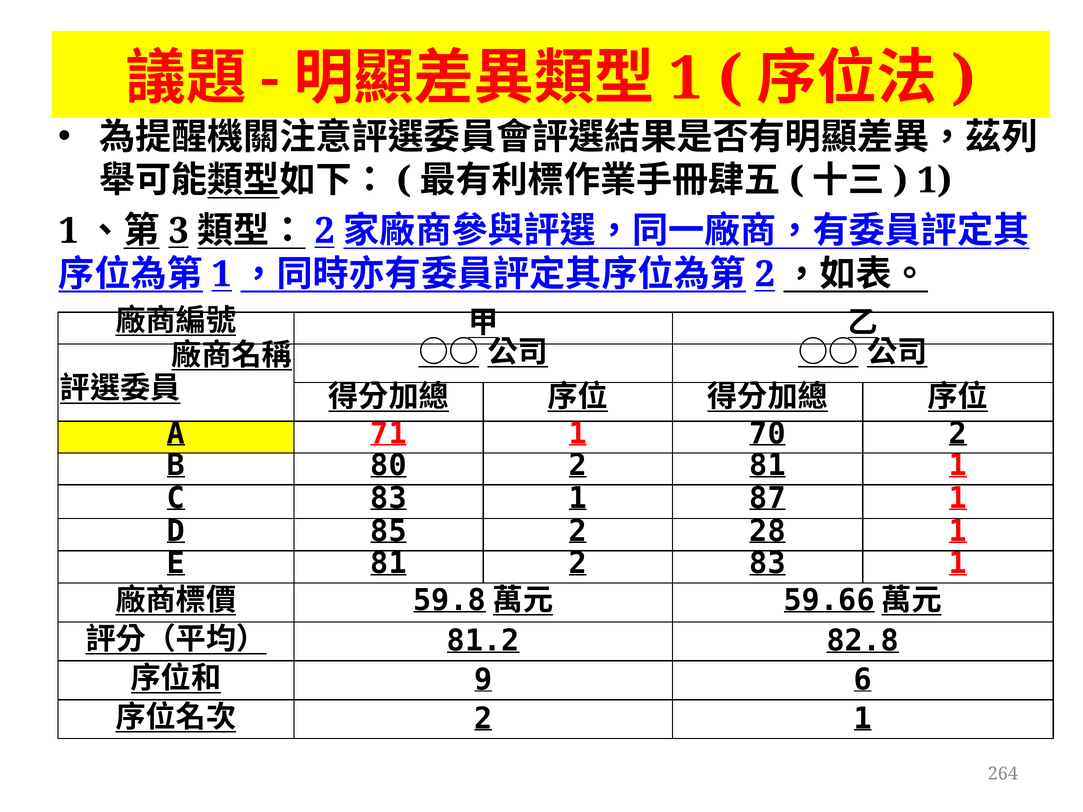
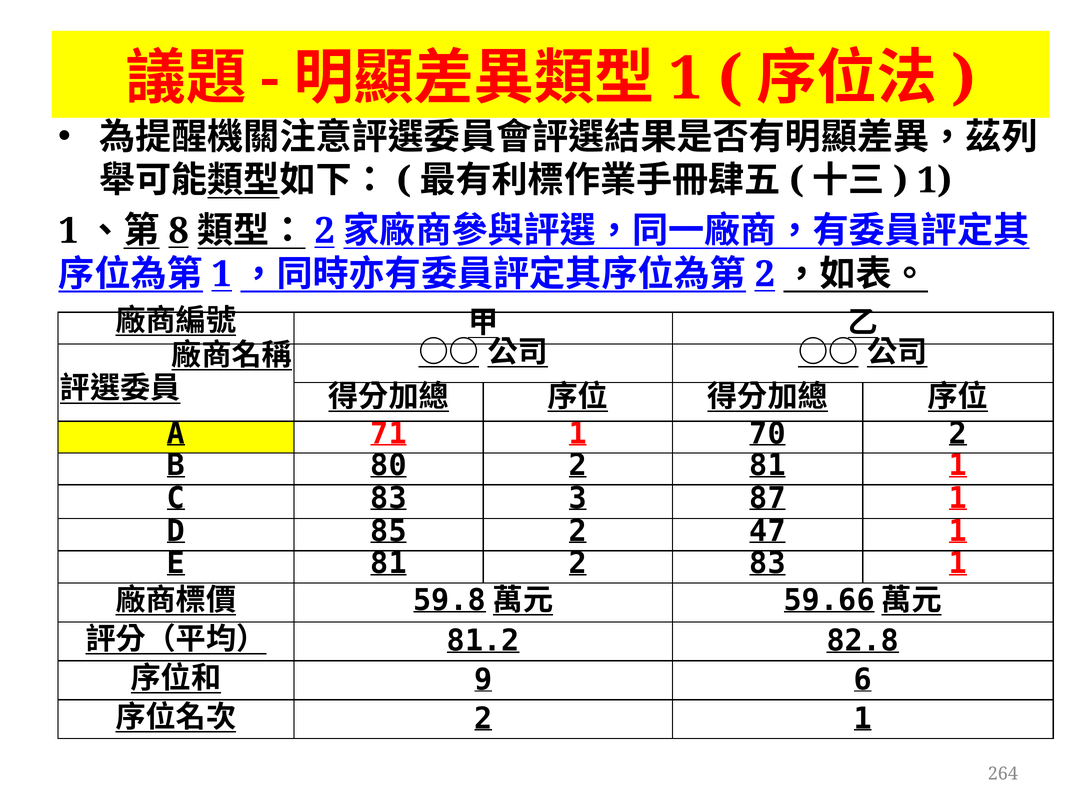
3: 3 -> 8
C 83 1: 1 -> 3
28: 28 -> 47
